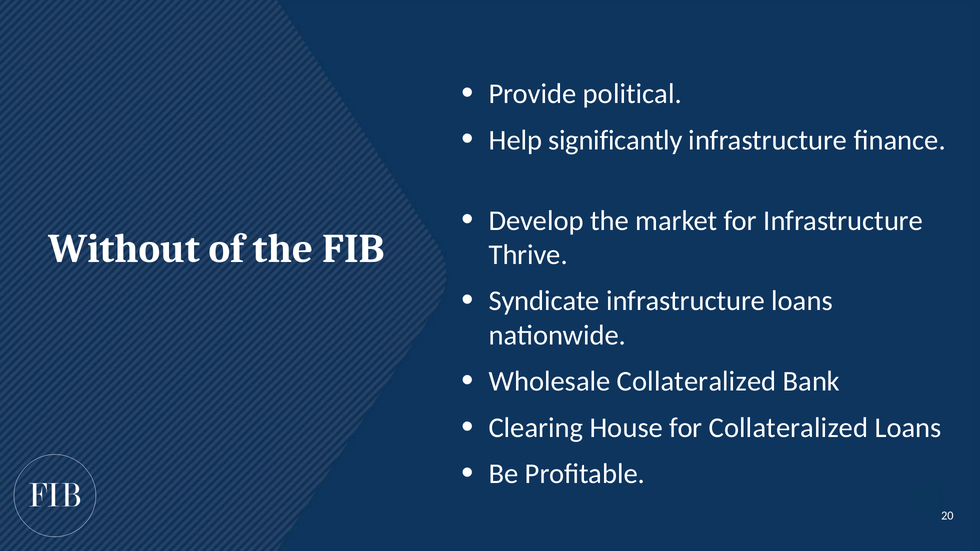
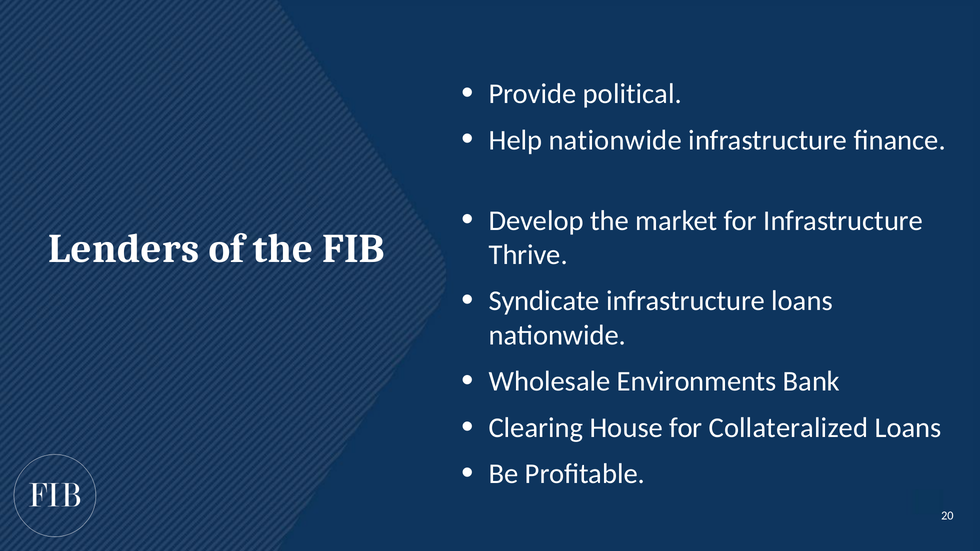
Help significantly: significantly -> nationwide
Without: Without -> Lenders
Wholesale Collateralized: Collateralized -> Environments
